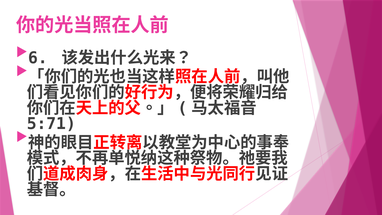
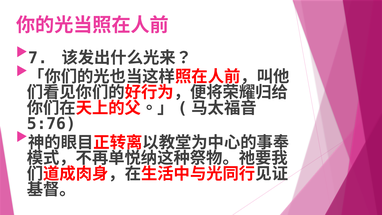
6: 6 -> 7
5:71: 5:71 -> 5:76
